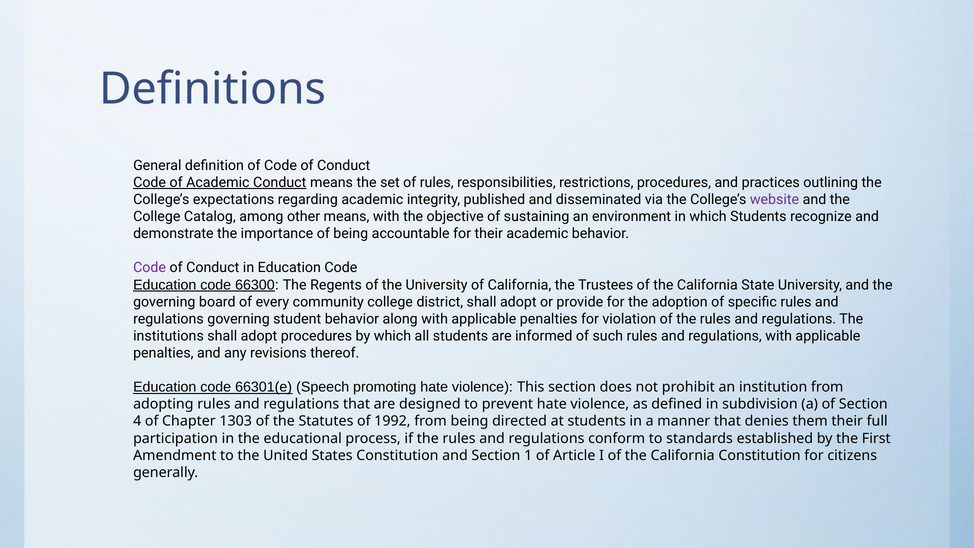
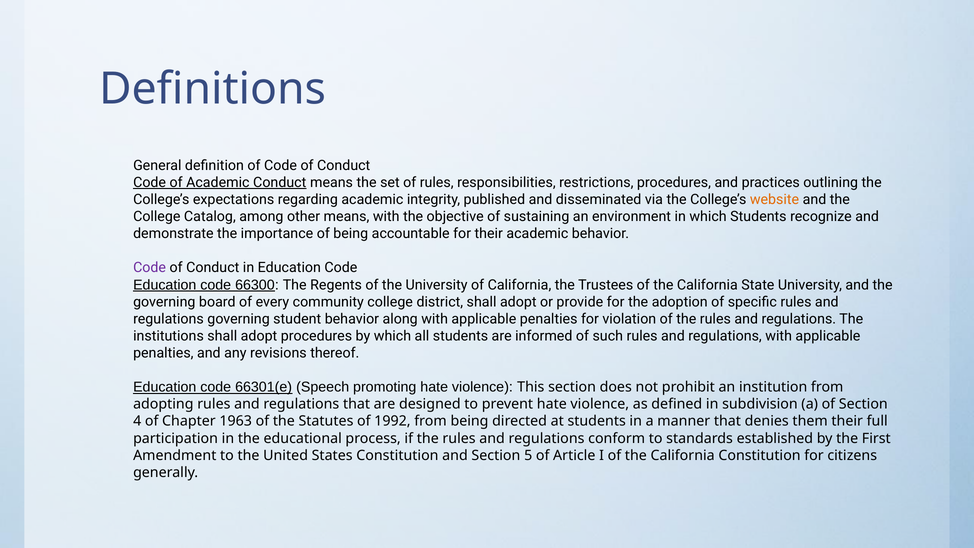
website colour: purple -> orange
1303: 1303 -> 1963
1: 1 -> 5
